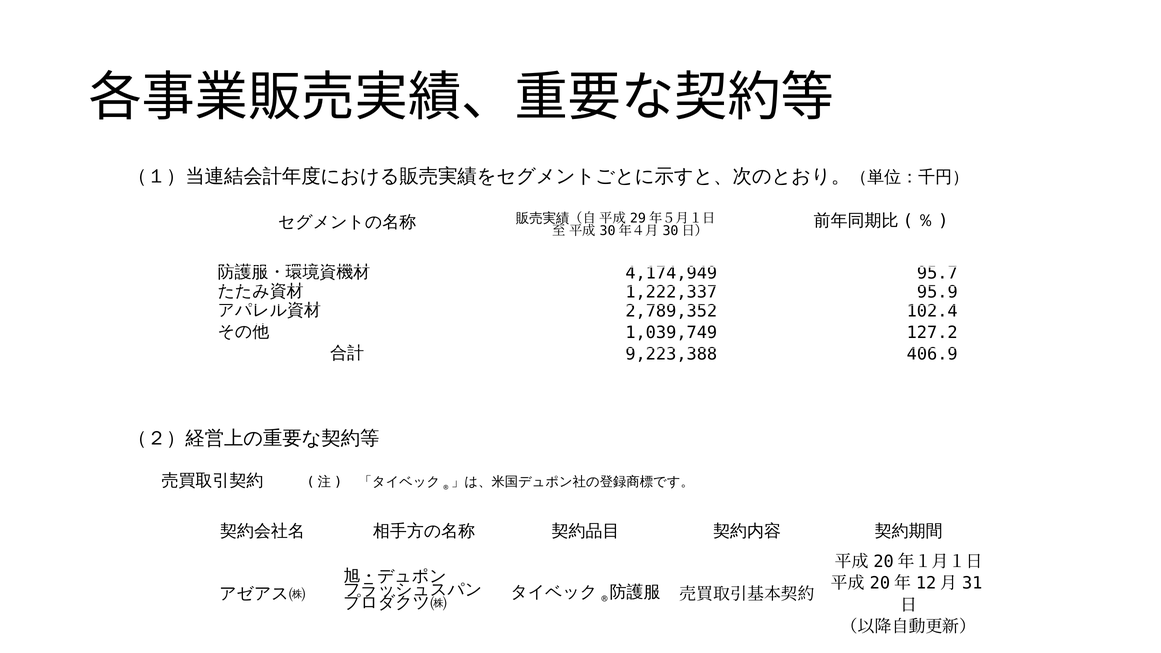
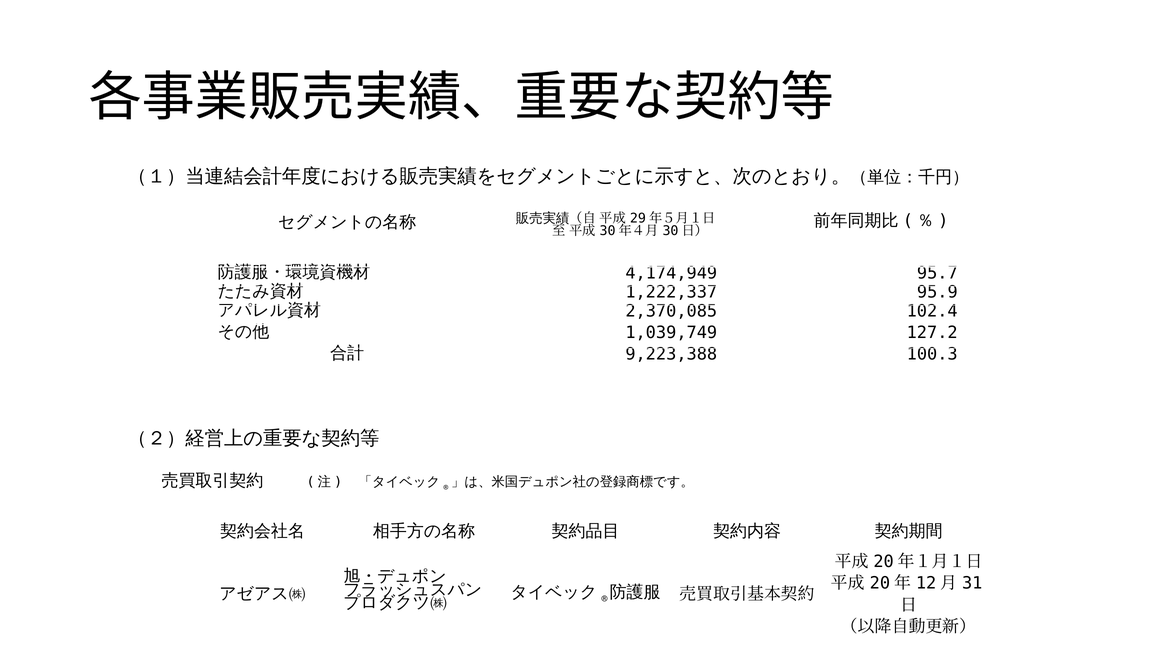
2,789,352: 2,789,352 -> 2,370,085
406.9: 406.9 -> 100.3
